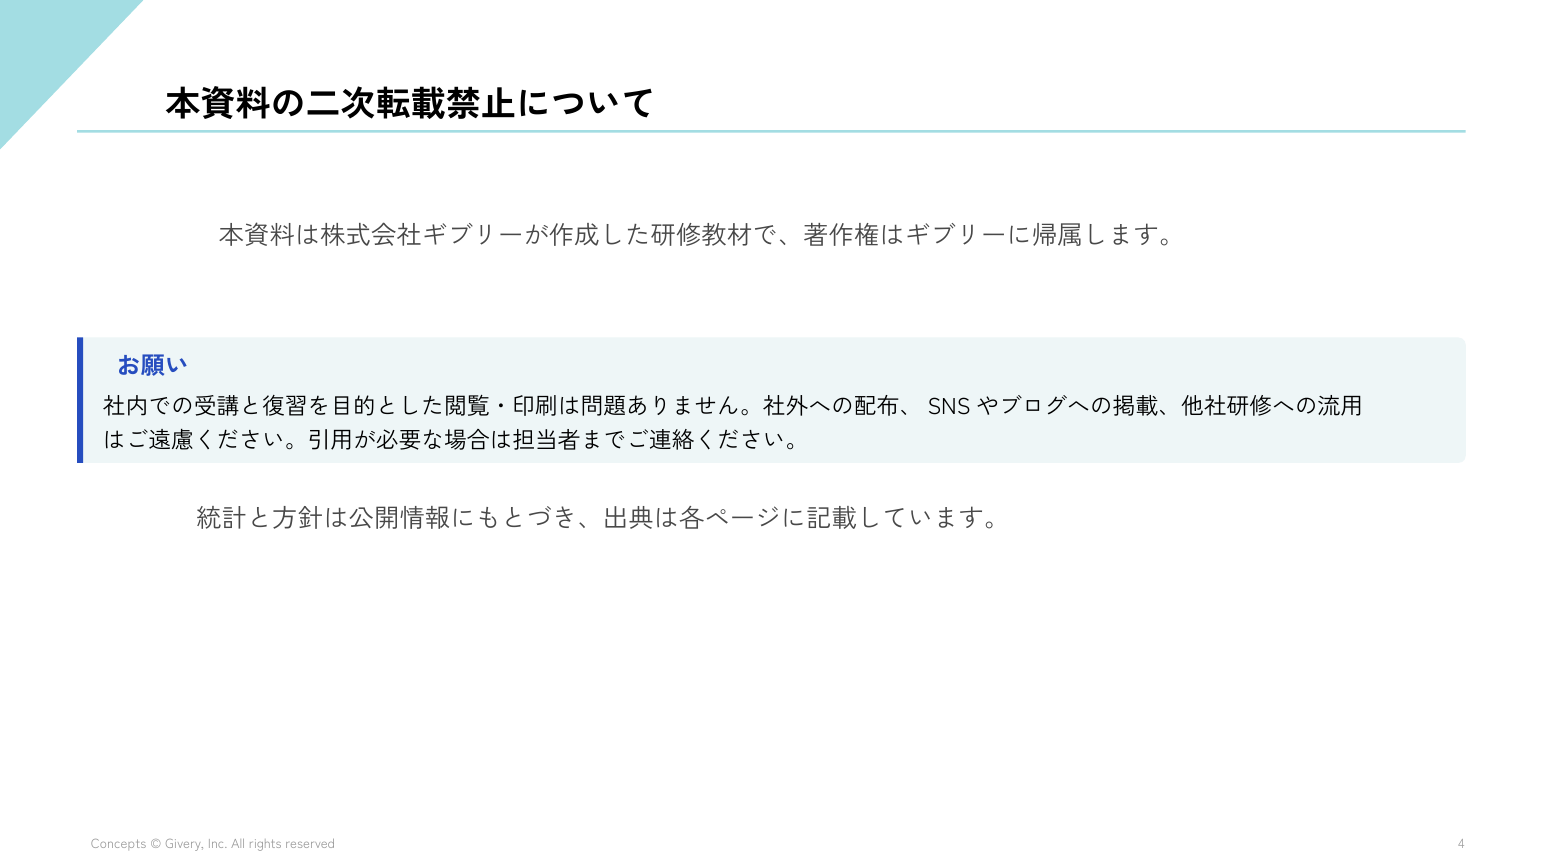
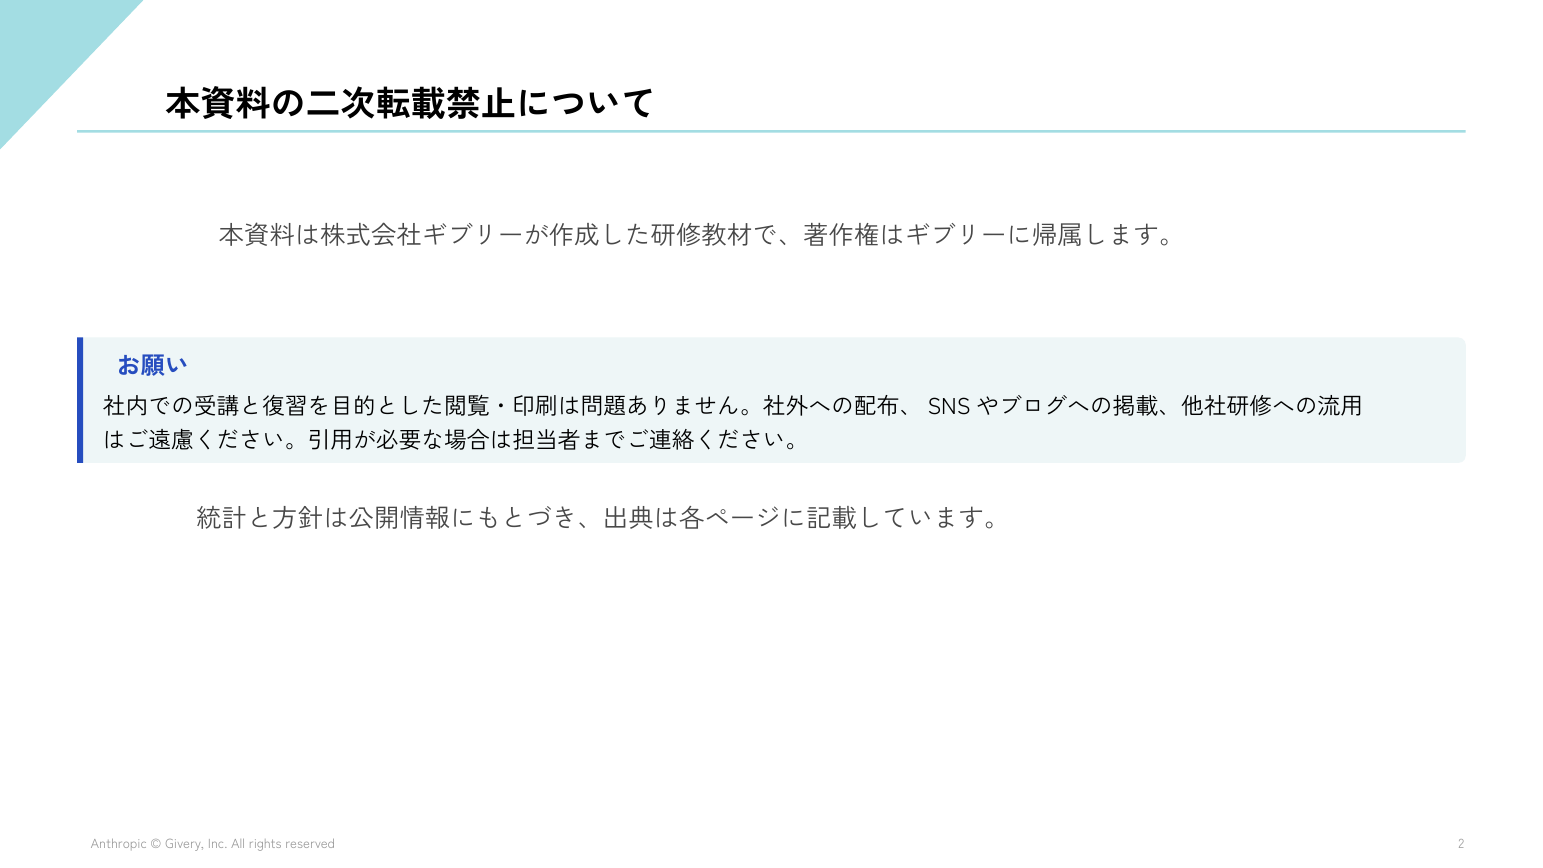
Concepts: Concepts -> Anthropic
4: 4 -> 2
